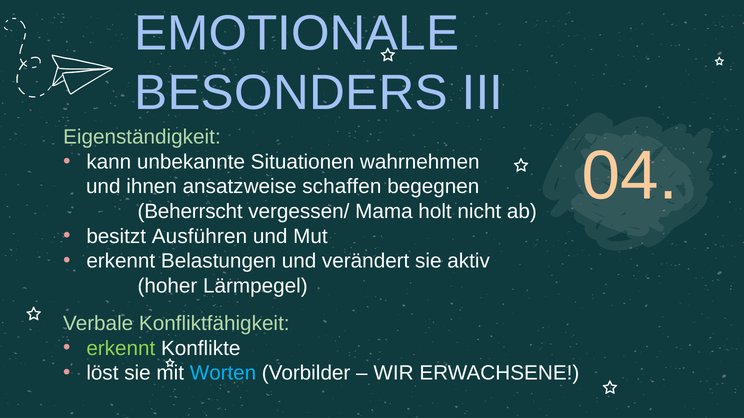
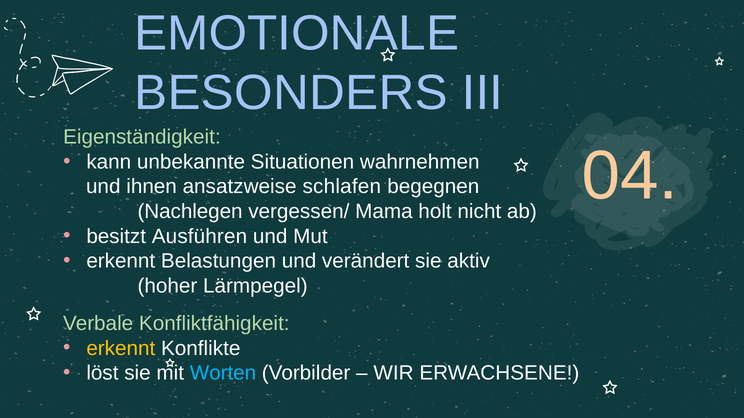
schaffen: schaffen -> schlafen
Beherrscht: Beherrscht -> Nachlegen
erkennt at (121, 349) colour: light green -> yellow
